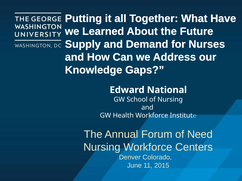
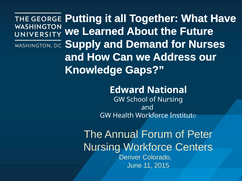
Need: Need -> Peter
